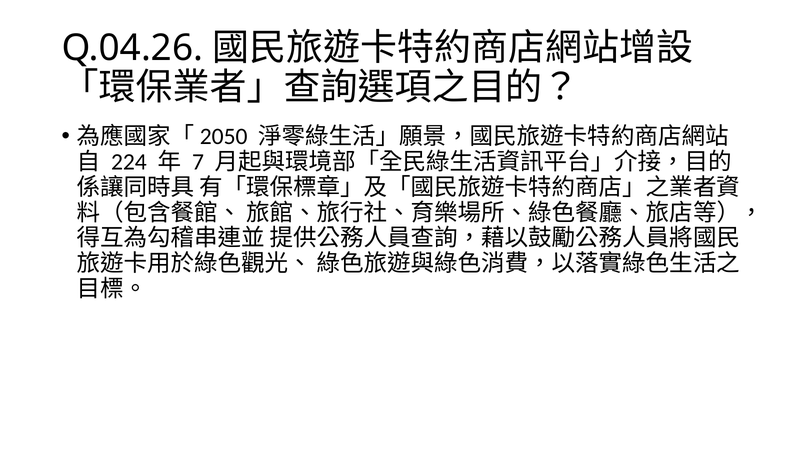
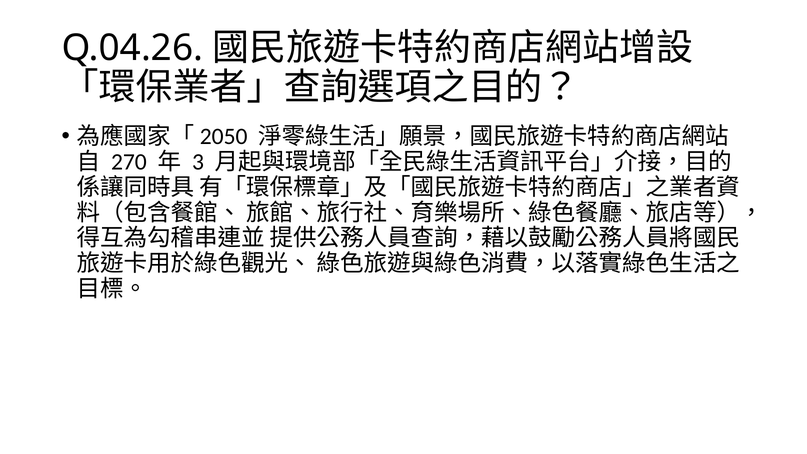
224: 224 -> 270
7: 7 -> 3
